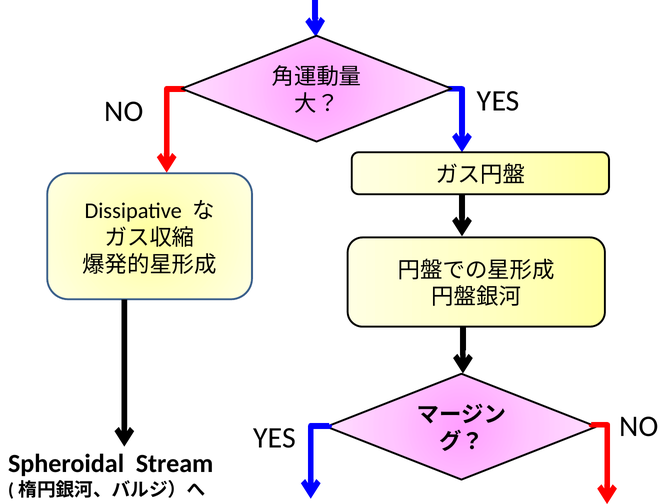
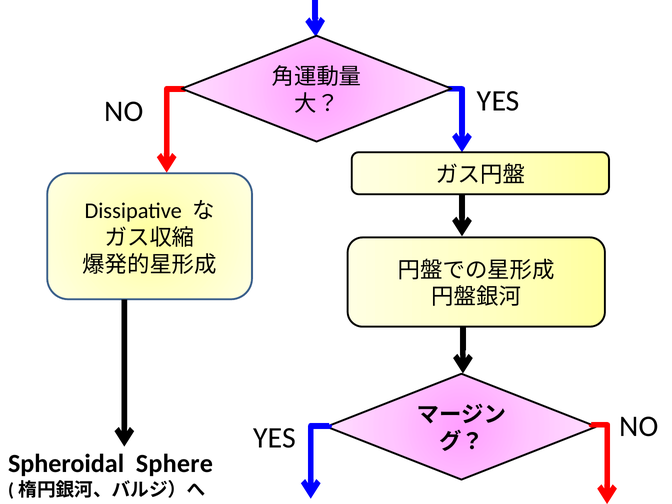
Stream: Stream -> Sphere
